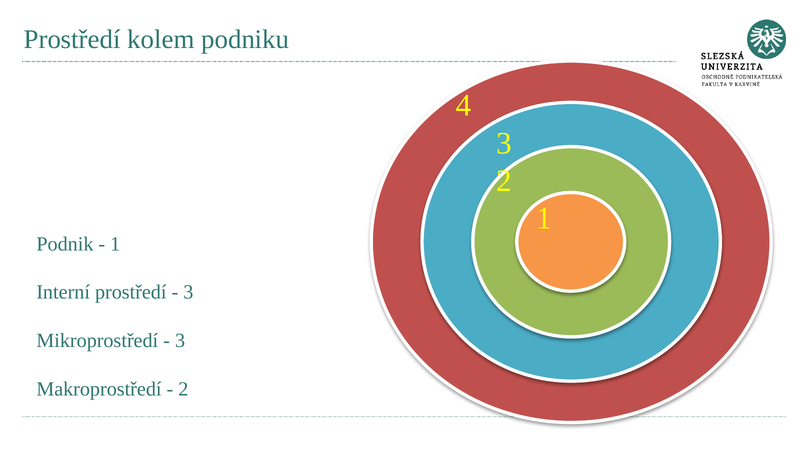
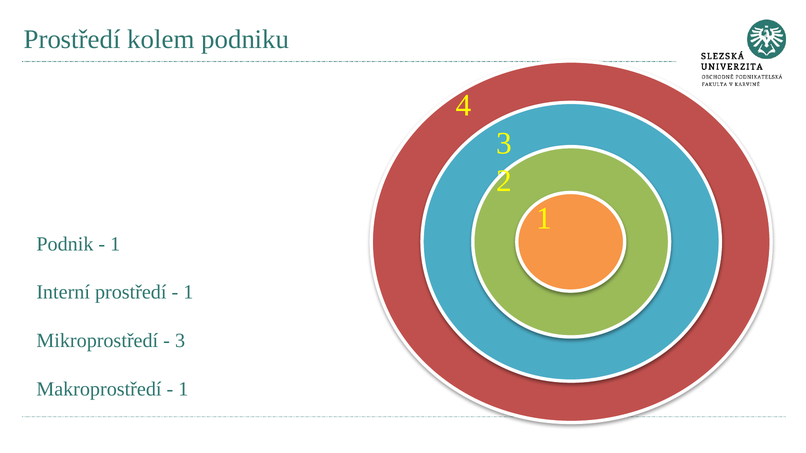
3 at (188, 292): 3 -> 1
2 at (183, 389): 2 -> 1
